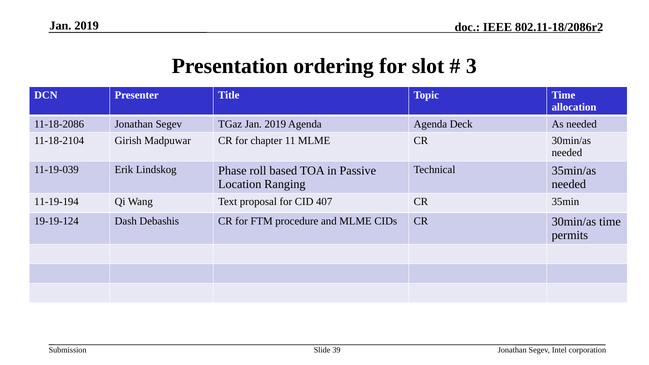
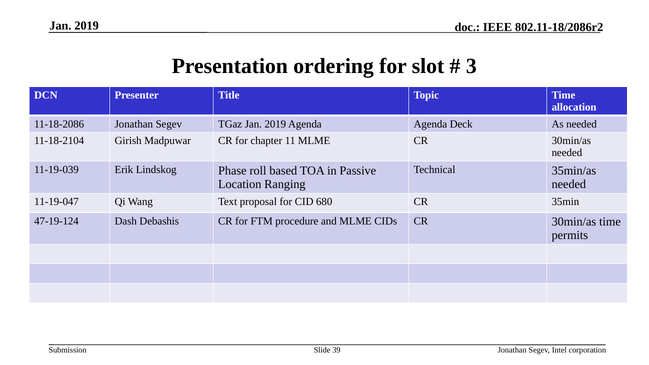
11-19-194: 11-19-194 -> 11-19-047
407: 407 -> 680
19-19-124: 19-19-124 -> 47-19-124
